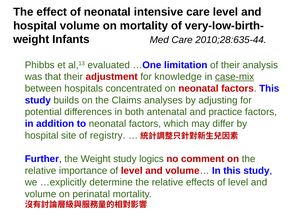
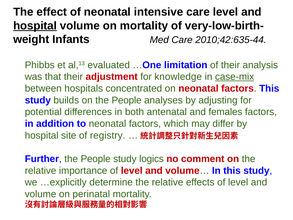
hospital at (35, 26) underline: none -> present
2010;28:635-44: 2010;28:635-44 -> 2010;42:635-44
on the Claims: Claims -> People
practice: practice -> females
Further the Weight: Weight -> People
